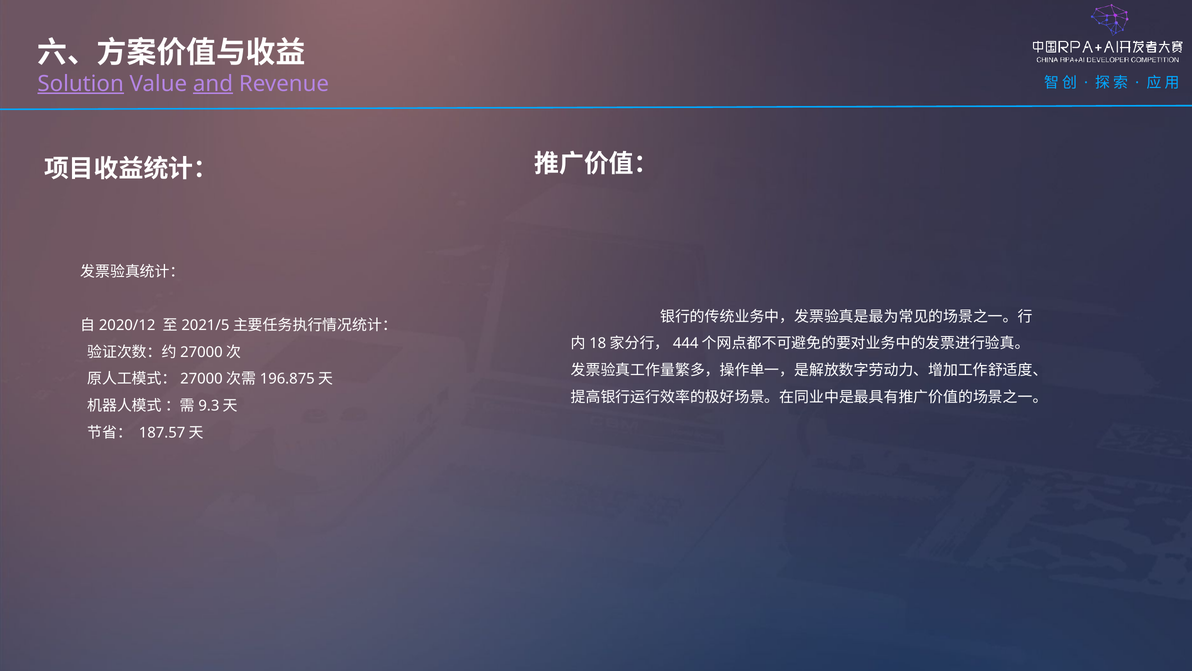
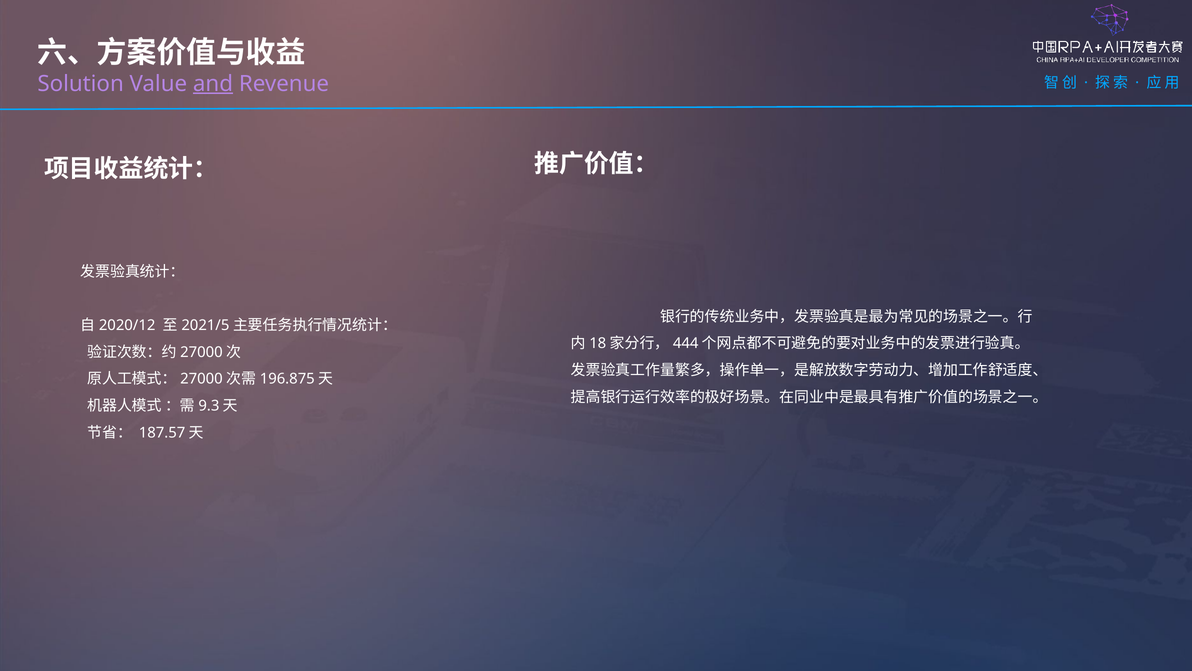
Solution underline: present -> none
